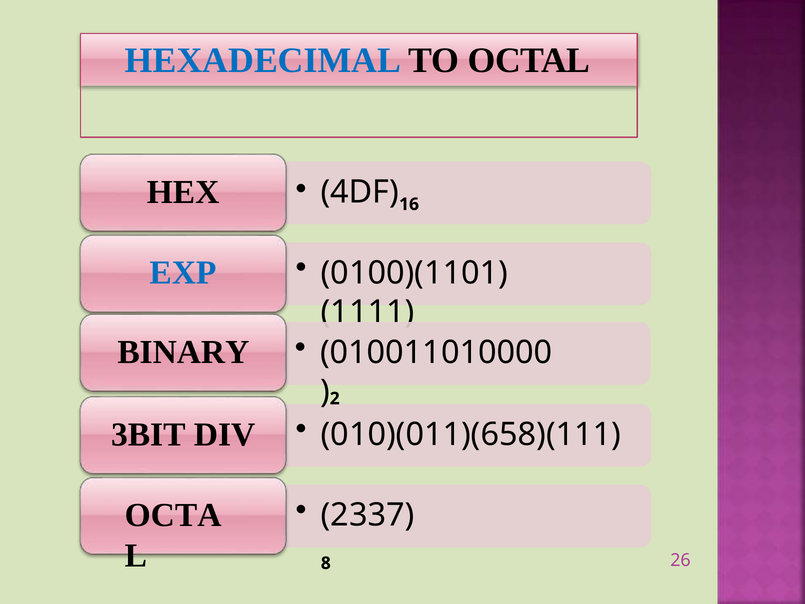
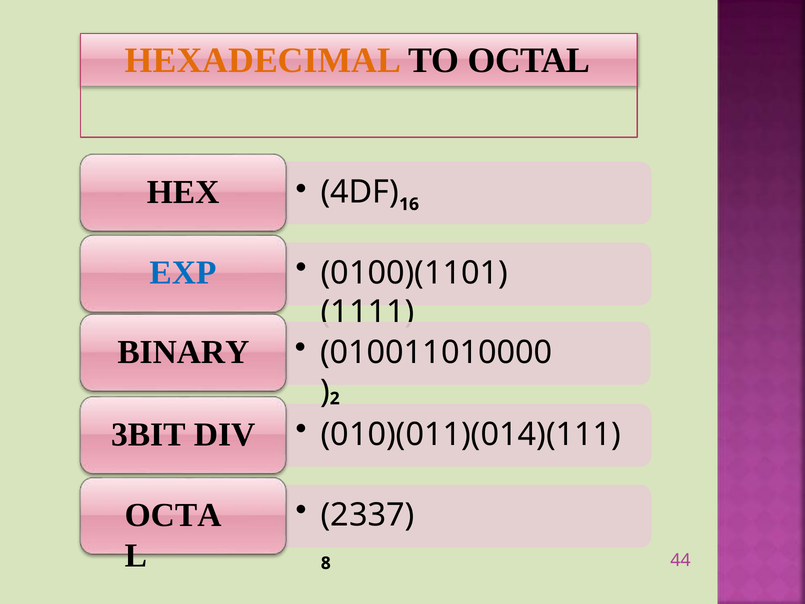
HEXADECIMAL colour: blue -> orange
010)(011)(658)(111: 010)(011)(658)(111 -> 010)(011)(014)(111
26: 26 -> 44
